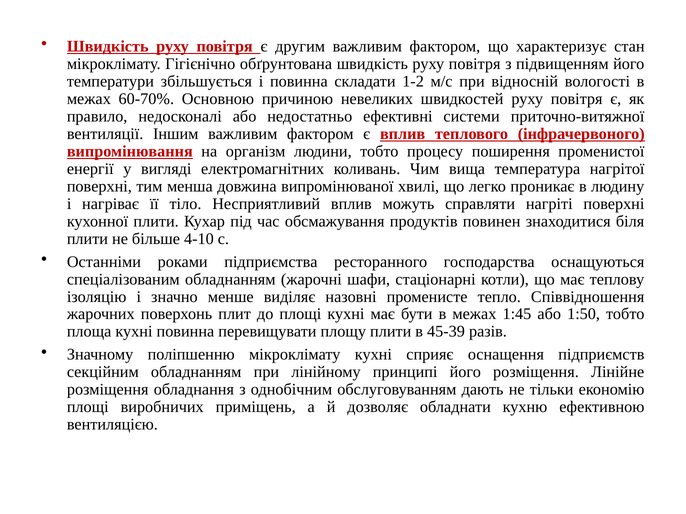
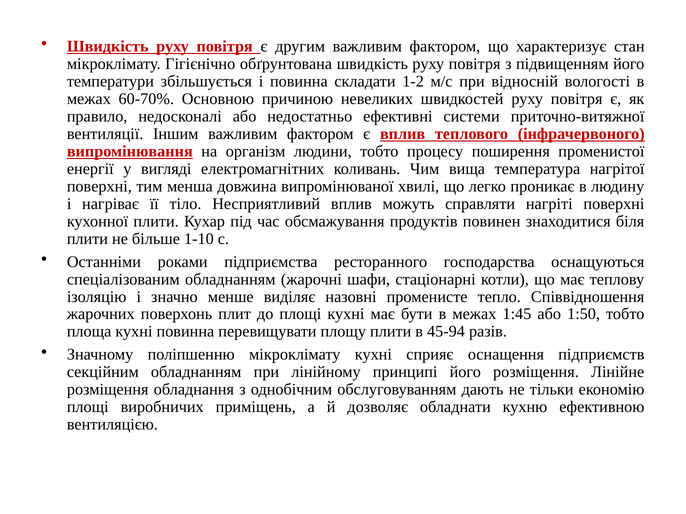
4-10: 4-10 -> 1-10
45-39: 45-39 -> 45-94
